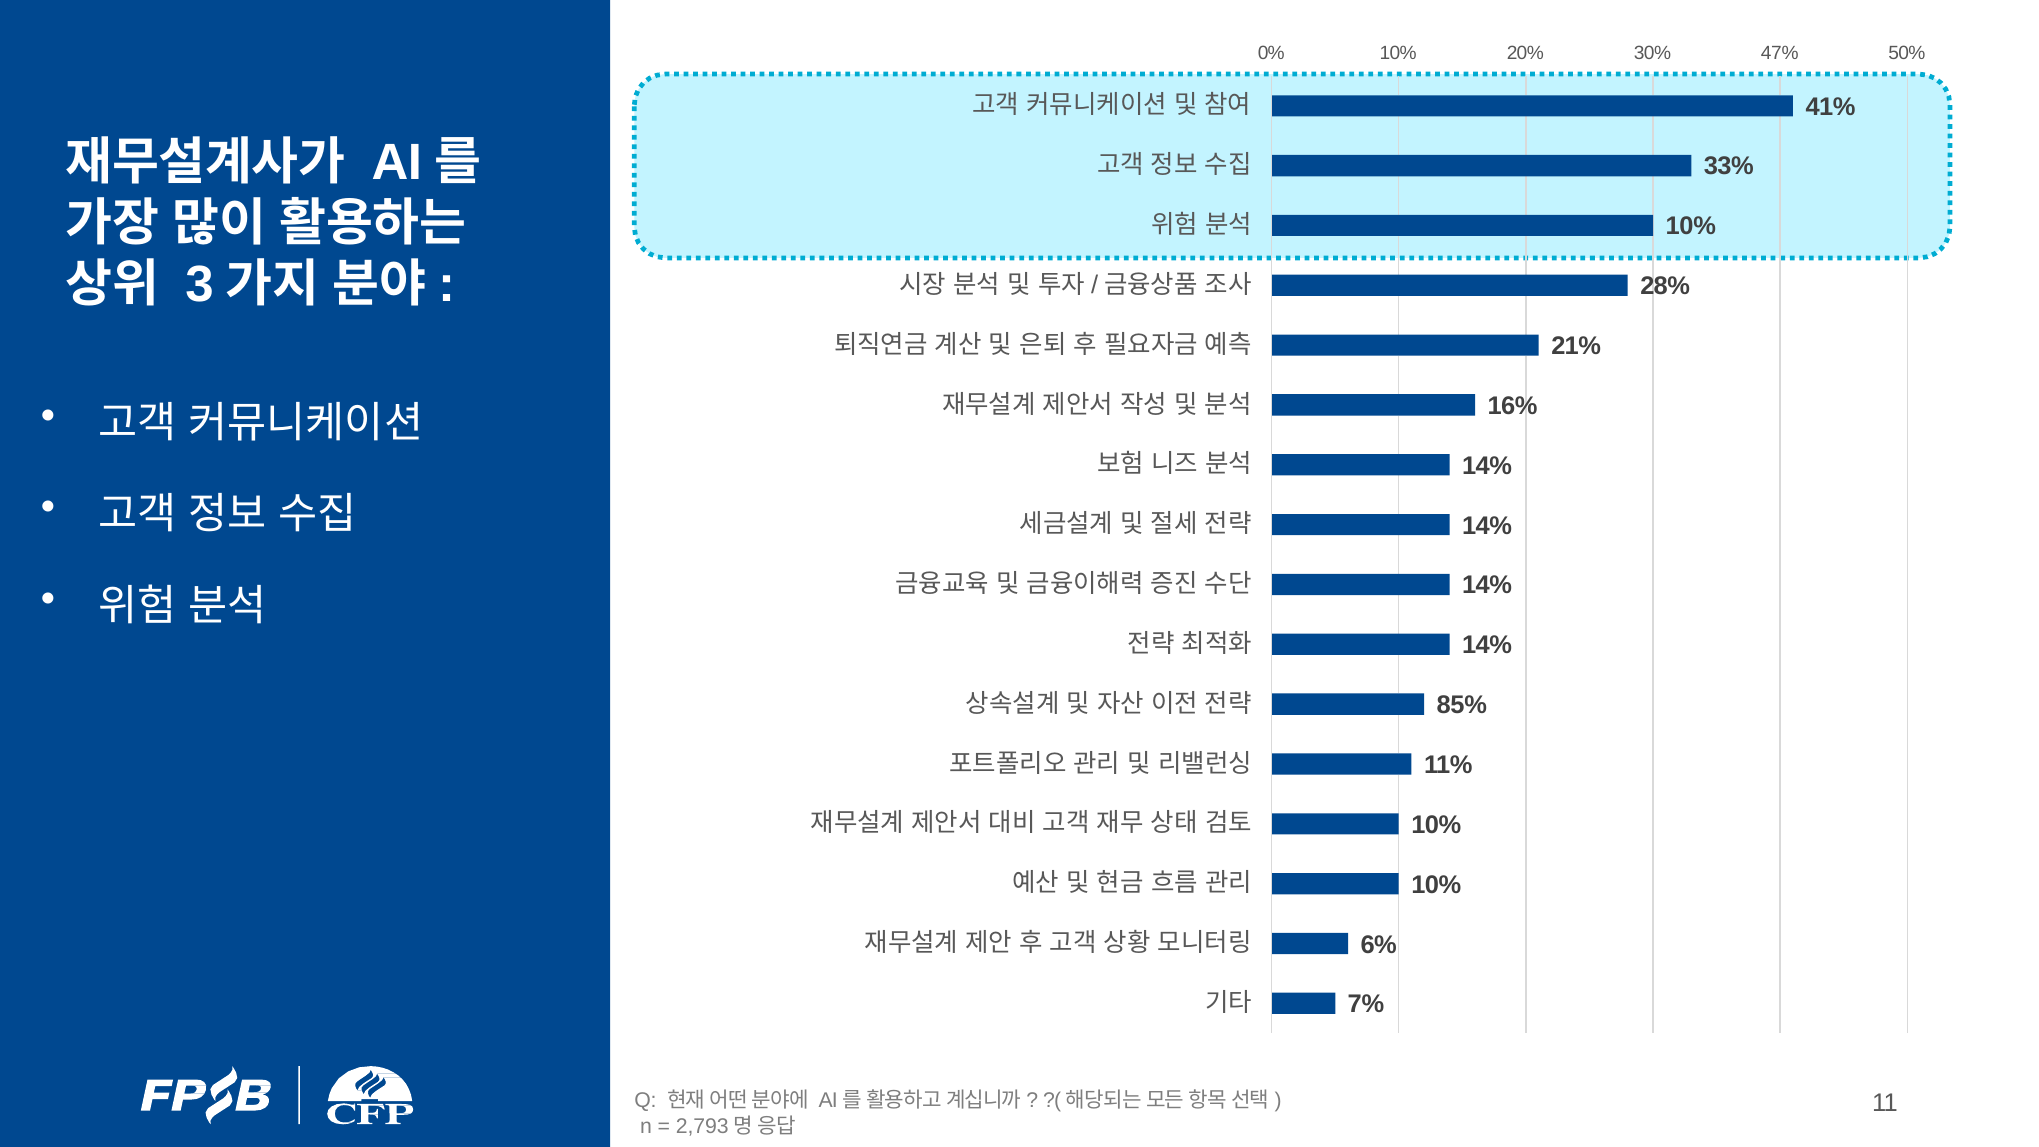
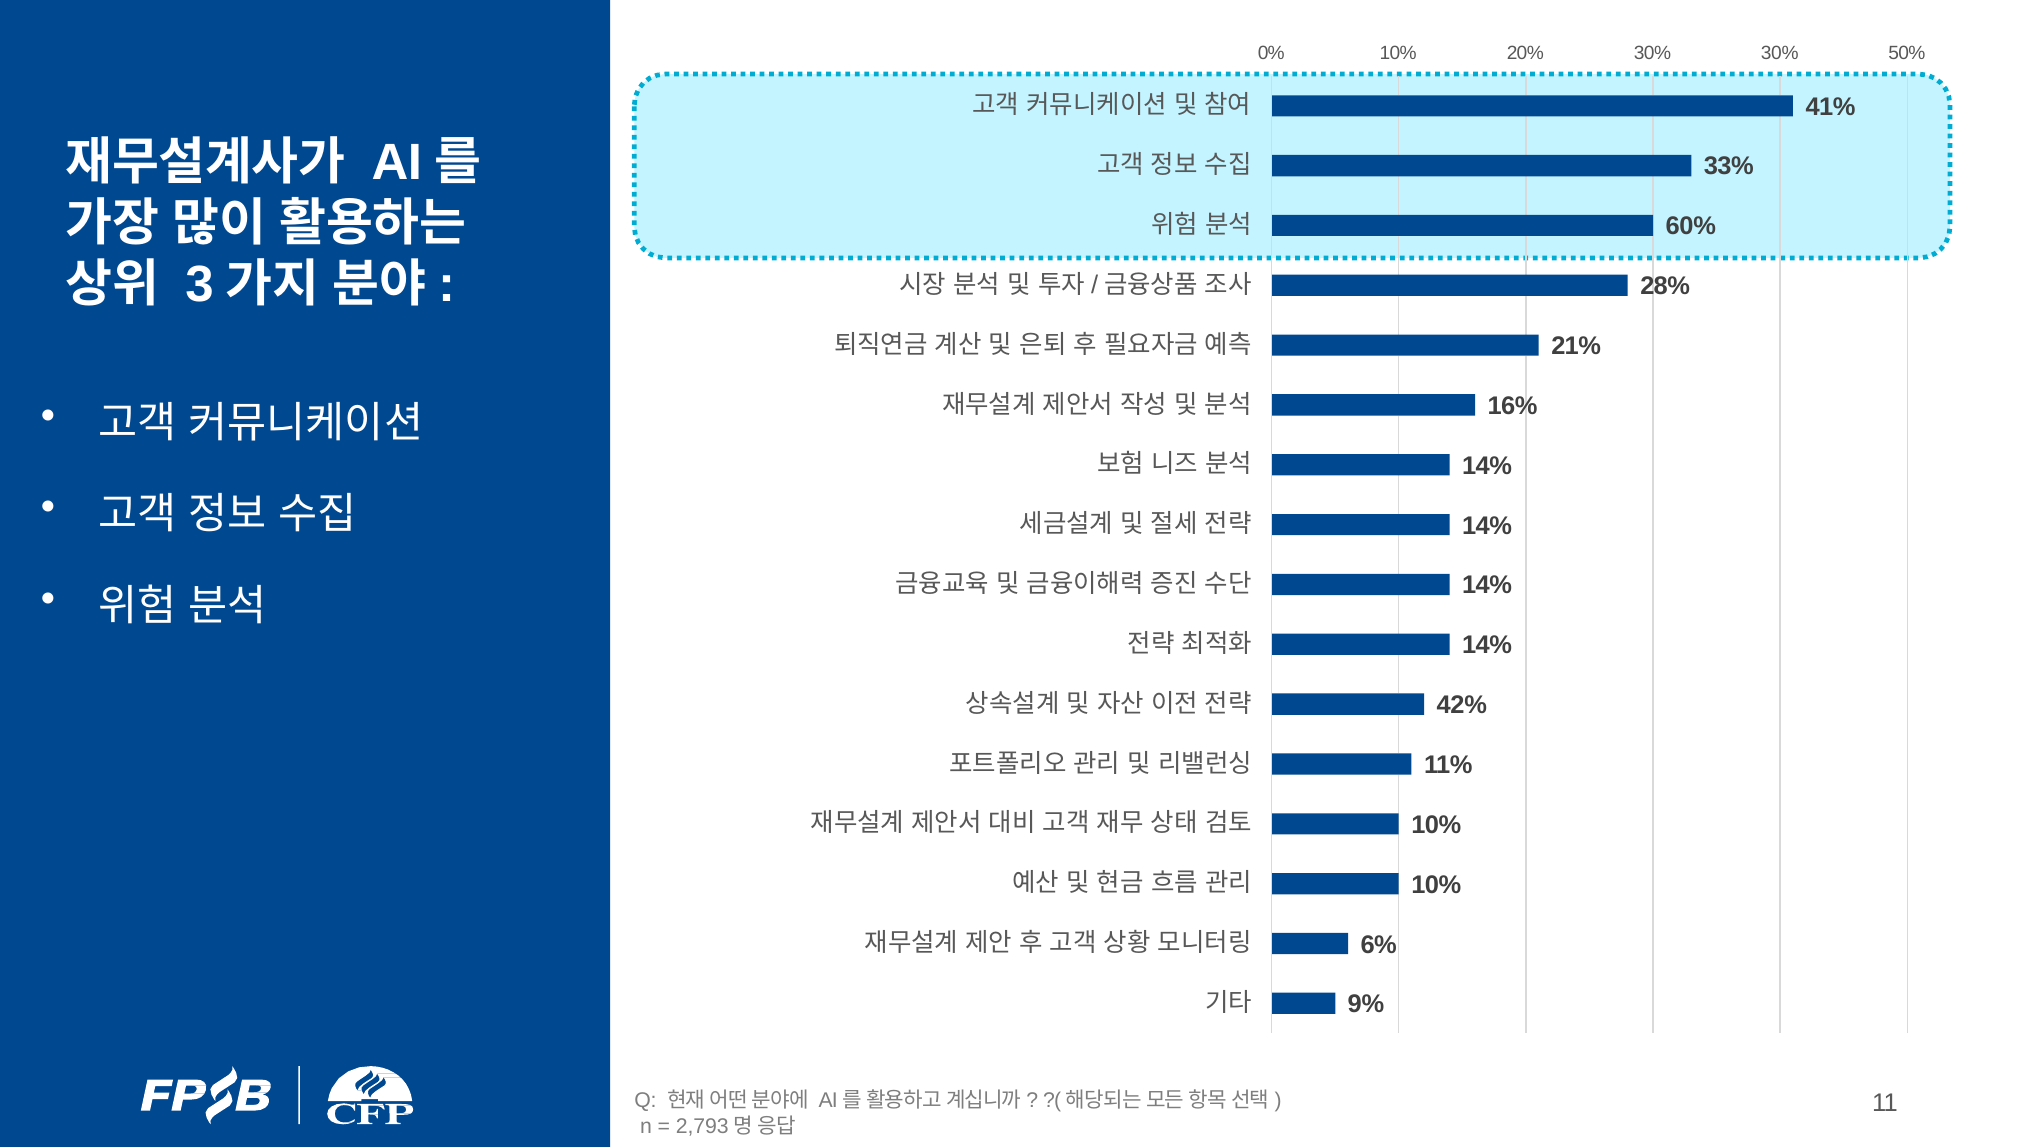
30% 47%: 47% -> 30%
10% at (1691, 226): 10% -> 60%
85%: 85% -> 42%
7%: 7% -> 9%
